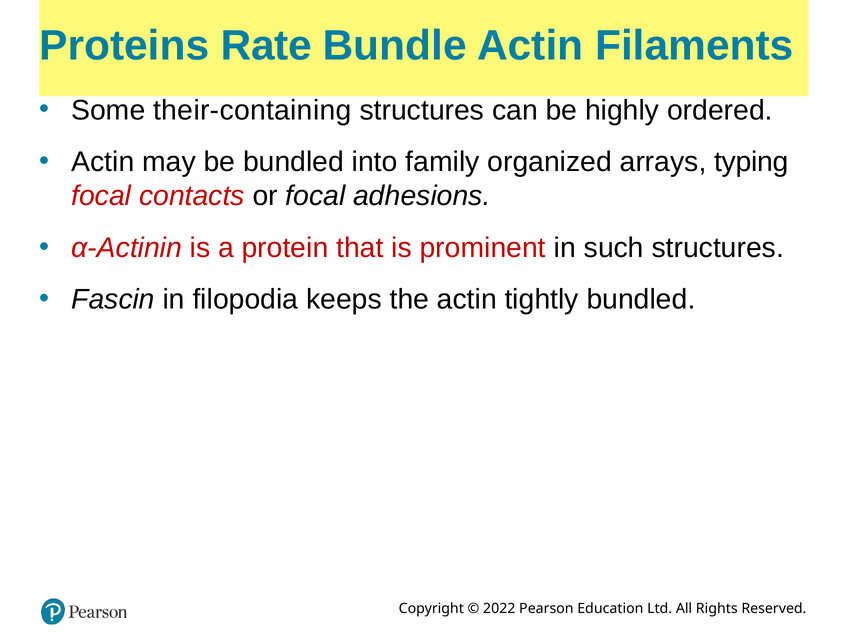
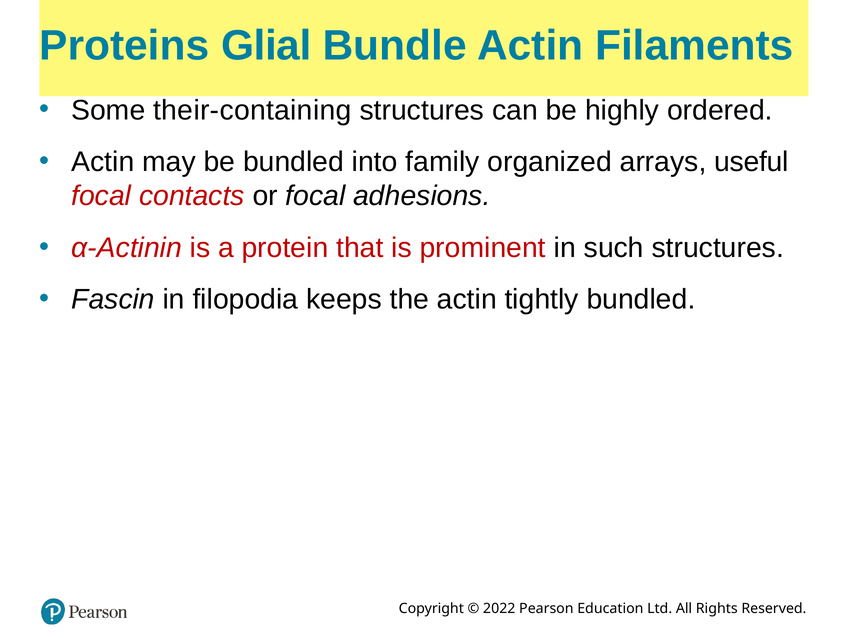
Rate: Rate -> Glial
typing: typing -> useful
